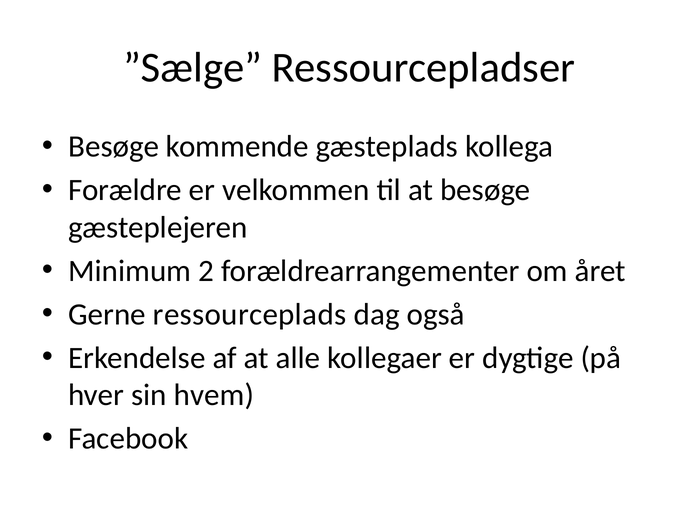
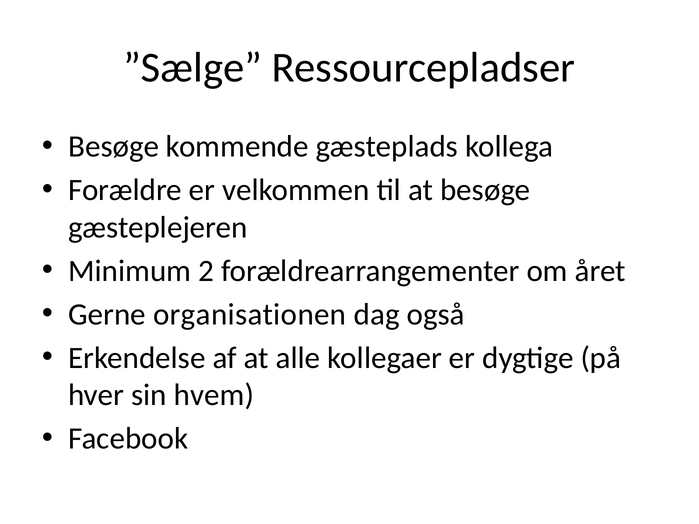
ressourceplads: ressourceplads -> organisationen
